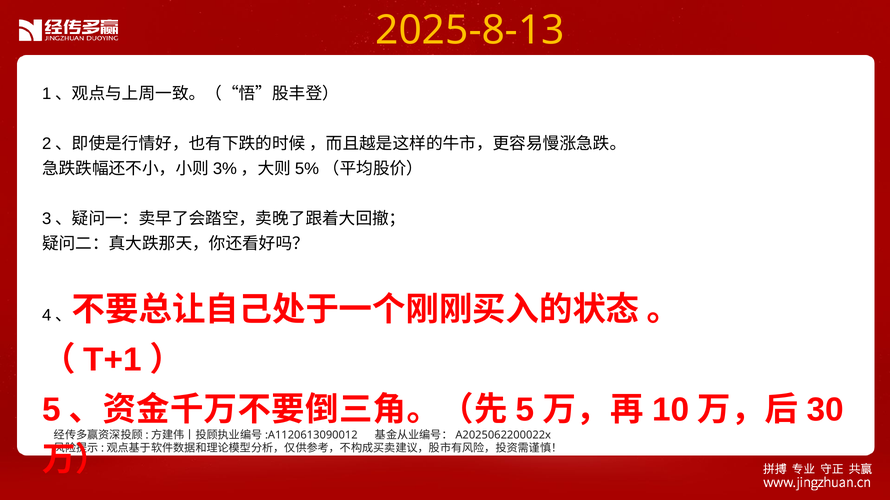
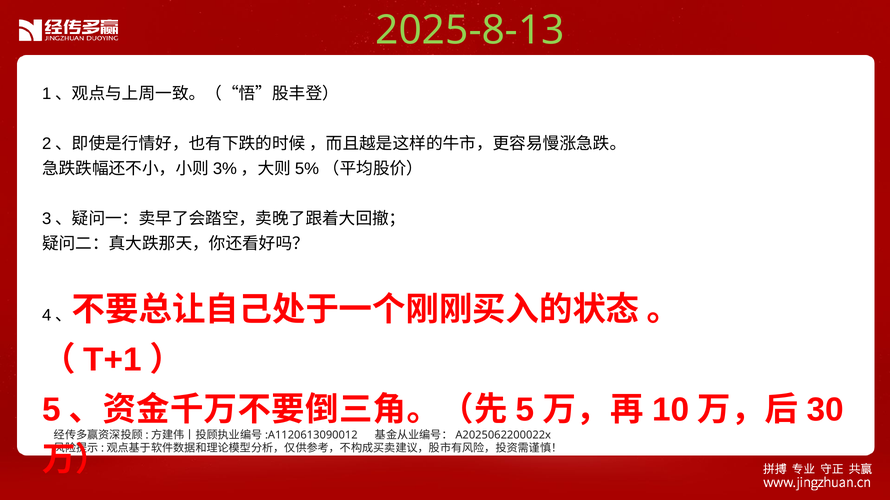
2025-8-13 colour: yellow -> light green
